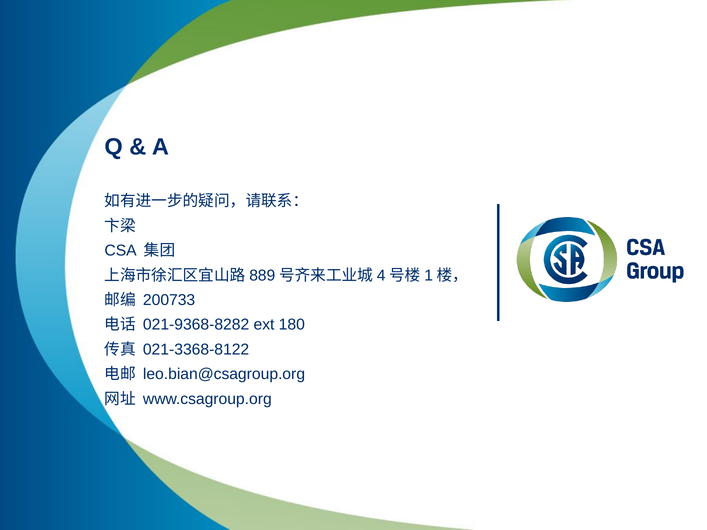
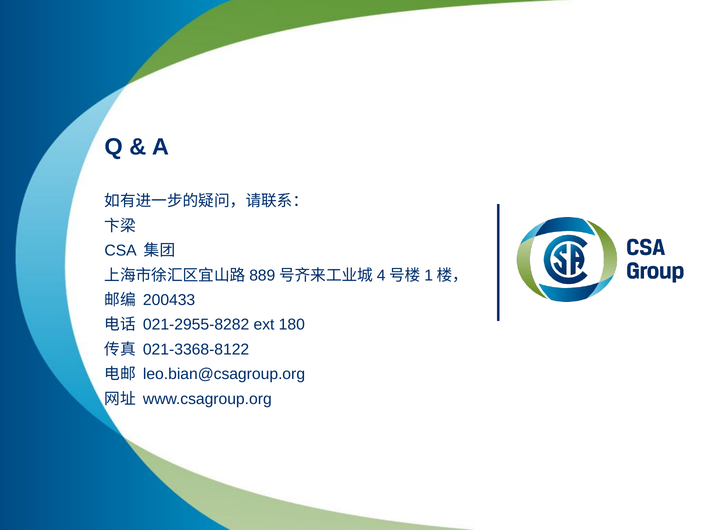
200733: 200733 -> 200433
021-9368-8282: 021-9368-8282 -> 021-2955-8282
